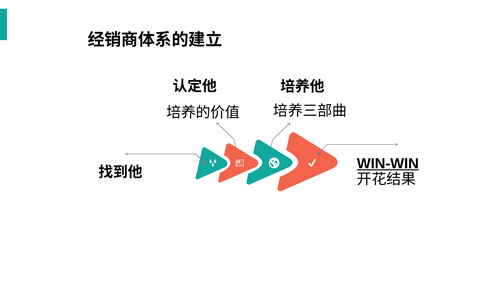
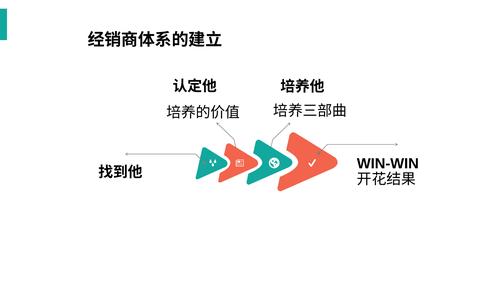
WIN-WIN underline: present -> none
